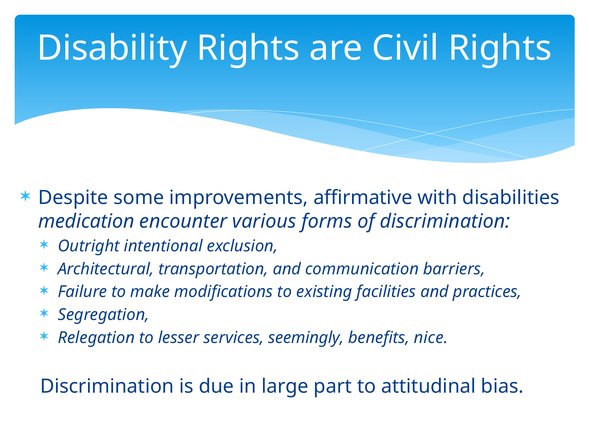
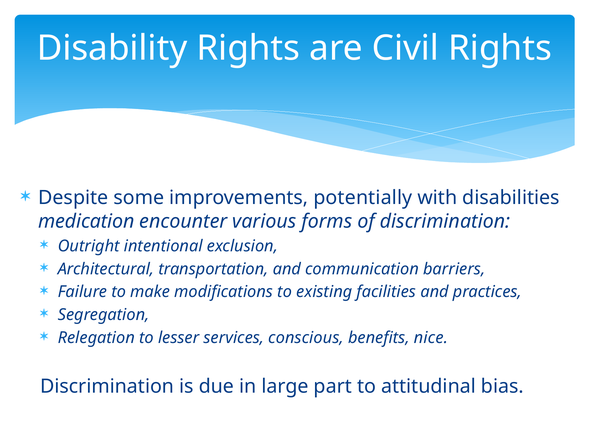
affirmative: affirmative -> potentially
seemingly: seemingly -> conscious
